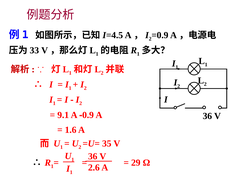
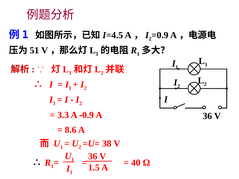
33: 33 -> 51
9.1: 9.1 -> 3.3
1.6: 1.6 -> 8.6
35: 35 -> 38
29: 29 -> 40
2.6: 2.6 -> 1.5
